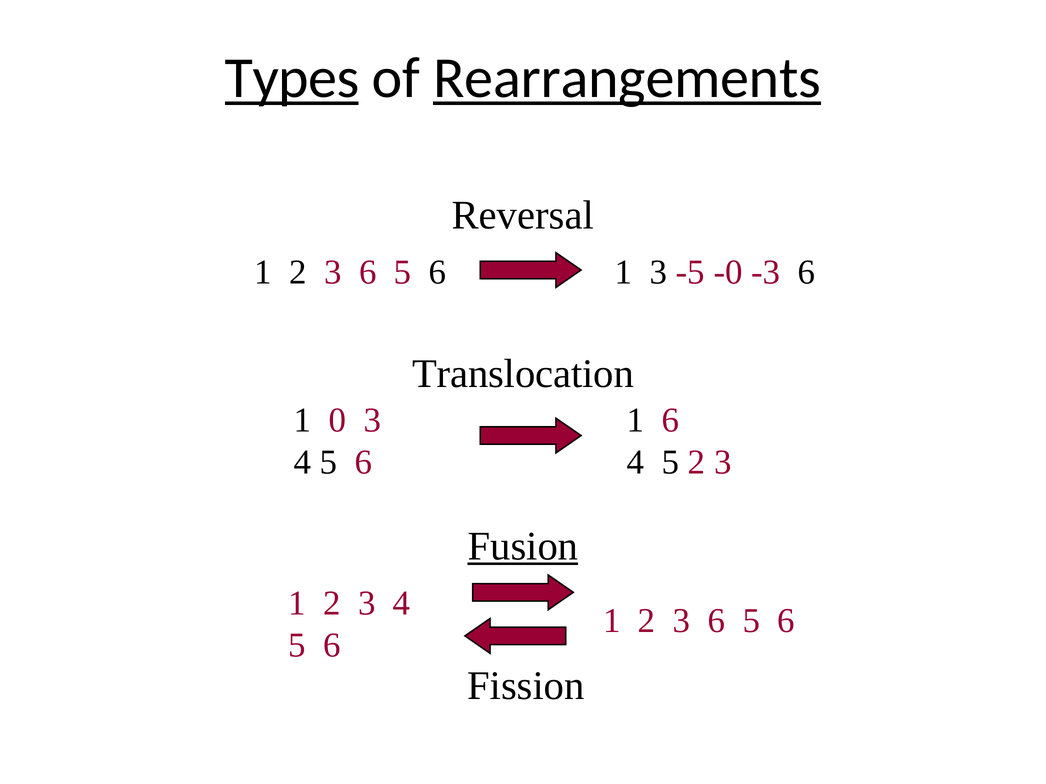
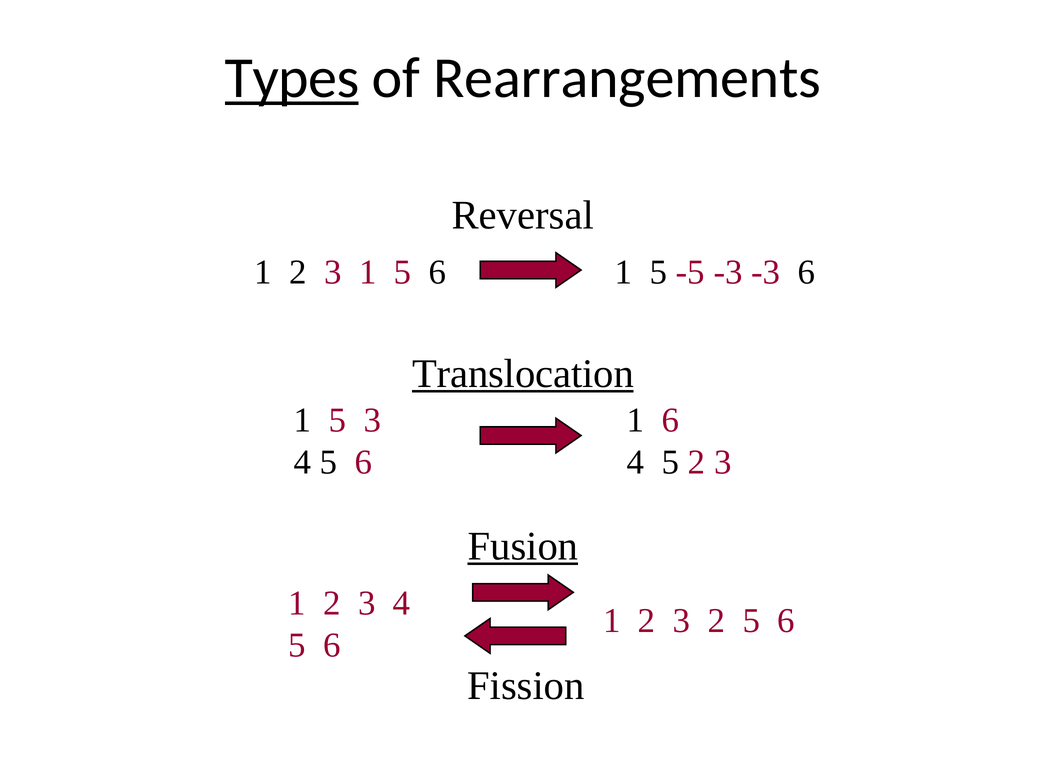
Rearrangements underline: present -> none
6 at (368, 273): 6 -> 1
6 1 3: 3 -> 5
-5 -0: -0 -> -3
Translocation underline: none -> present
0 at (337, 421): 0 -> 5
6 at (716, 621): 6 -> 2
